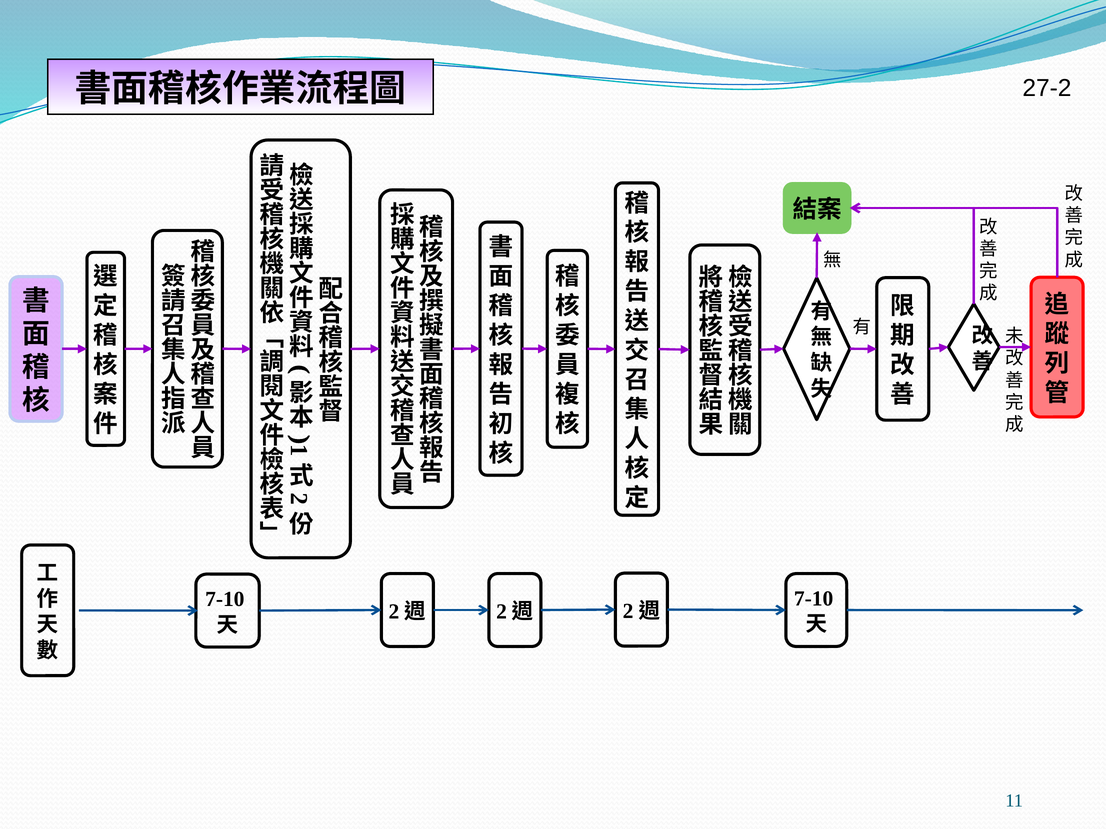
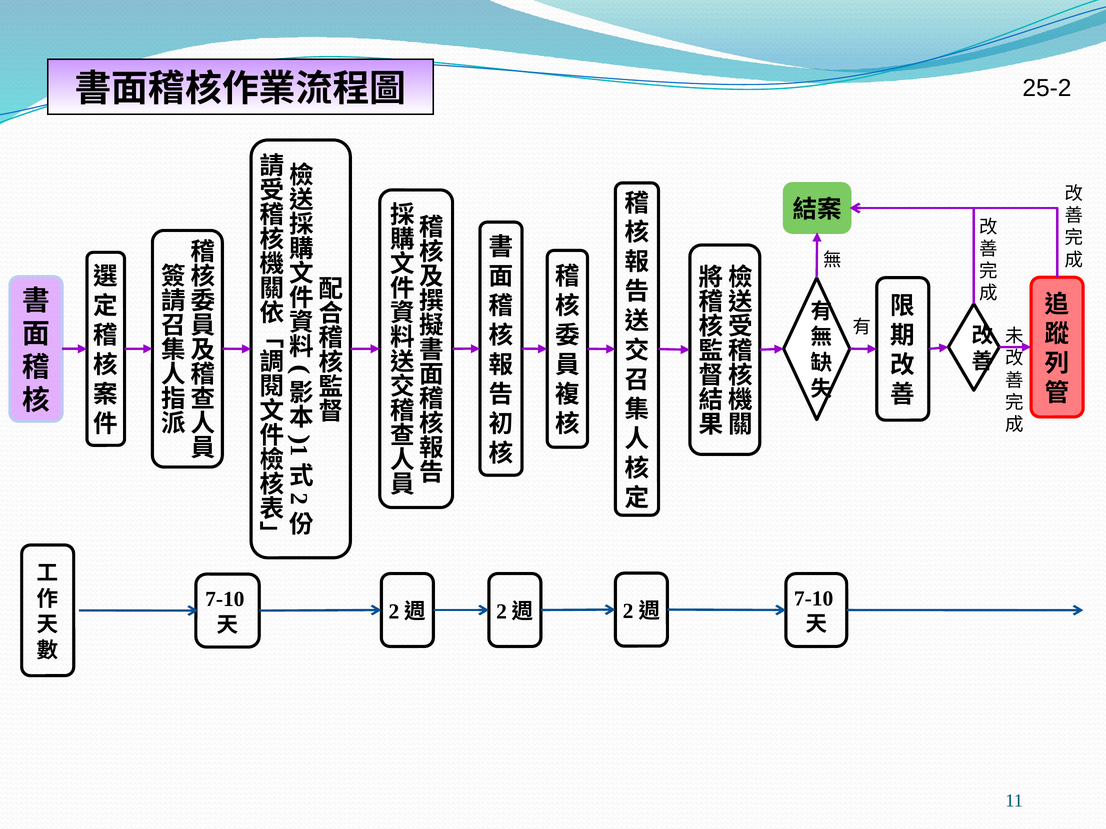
27-2: 27-2 -> 25-2
